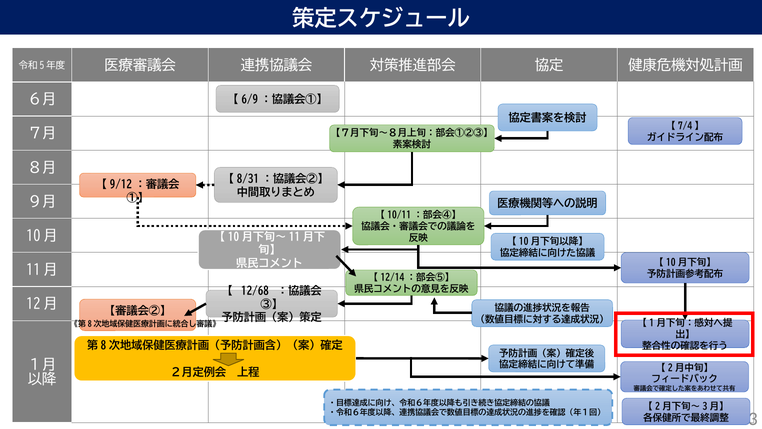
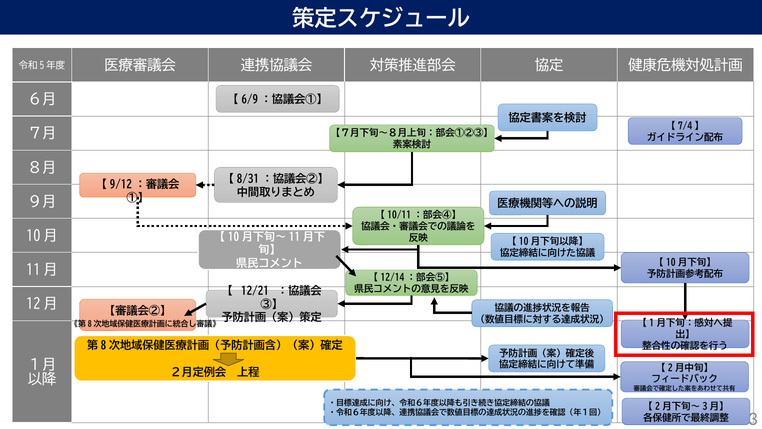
12/68: 12/68 -> 12/21
